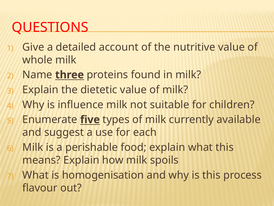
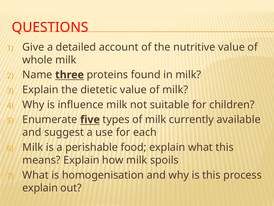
flavour at (40, 187): flavour -> explain
